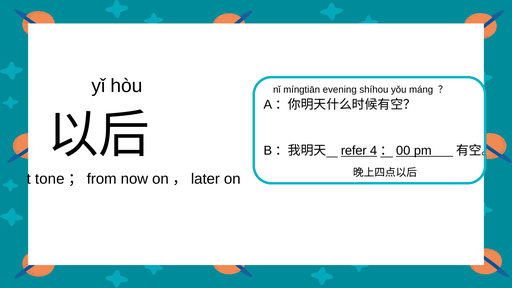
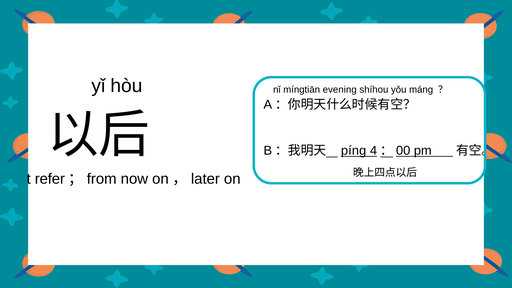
refer: refer -> píng
tone: tone -> refer
